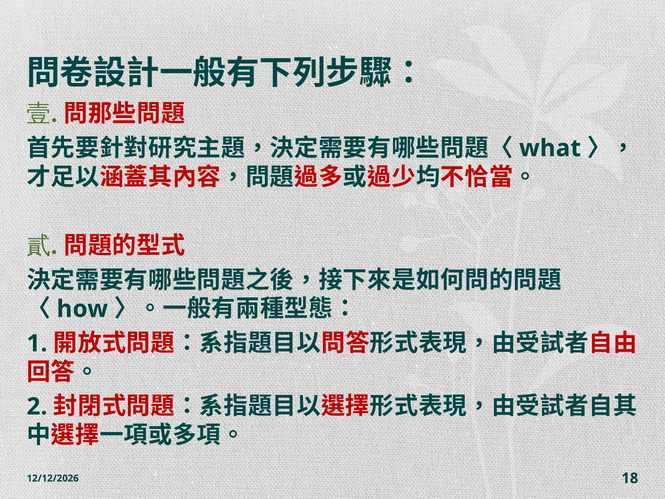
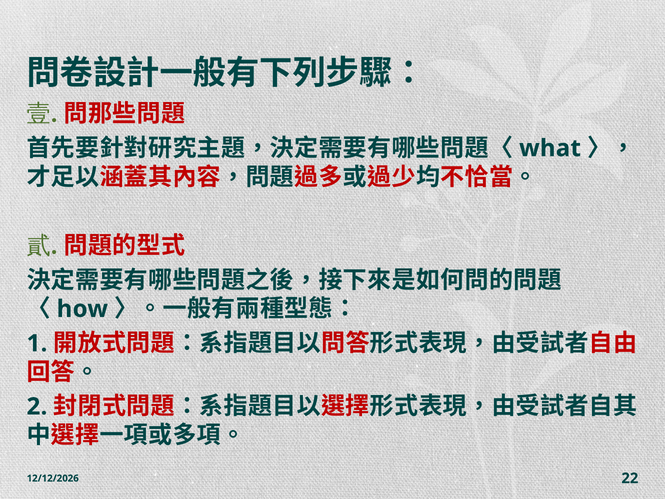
18: 18 -> 22
